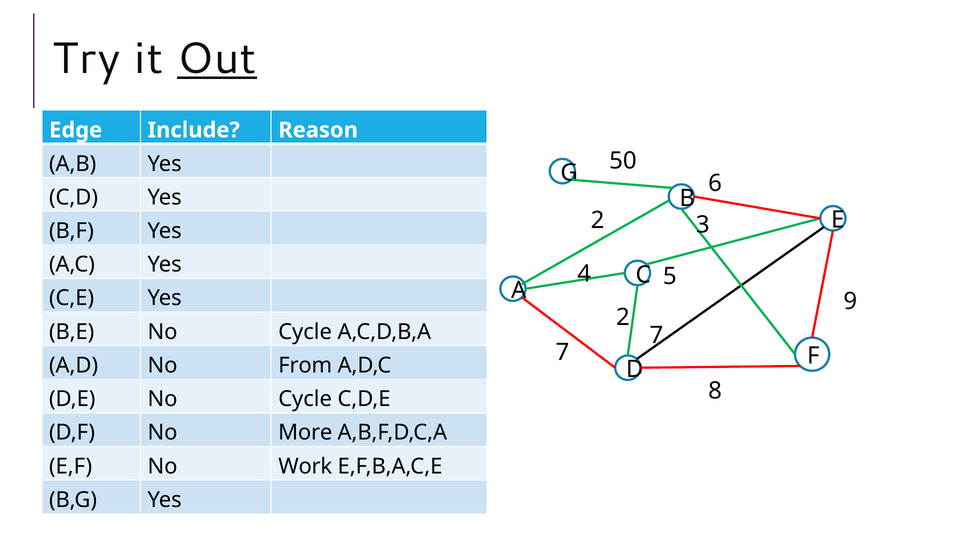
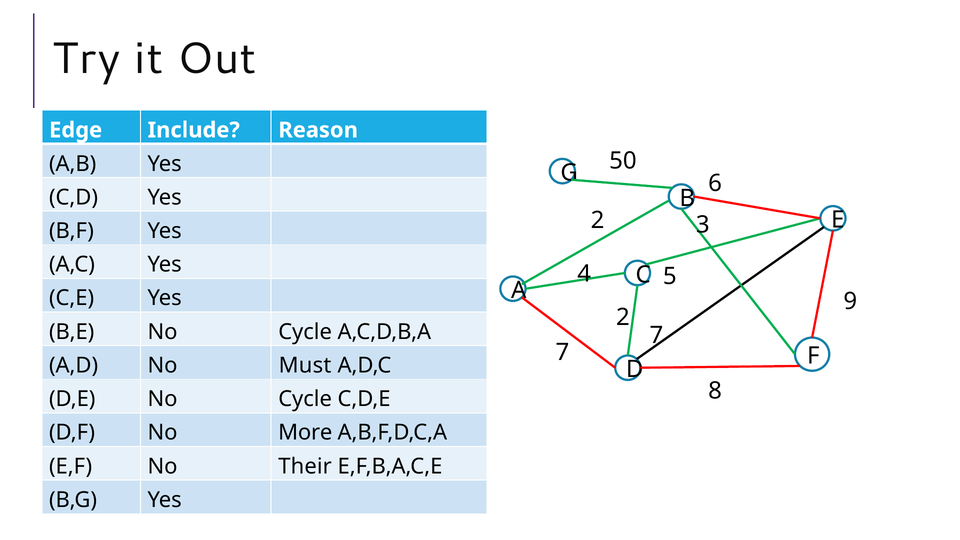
Out underline: present -> none
From: From -> Must
Work: Work -> Their
